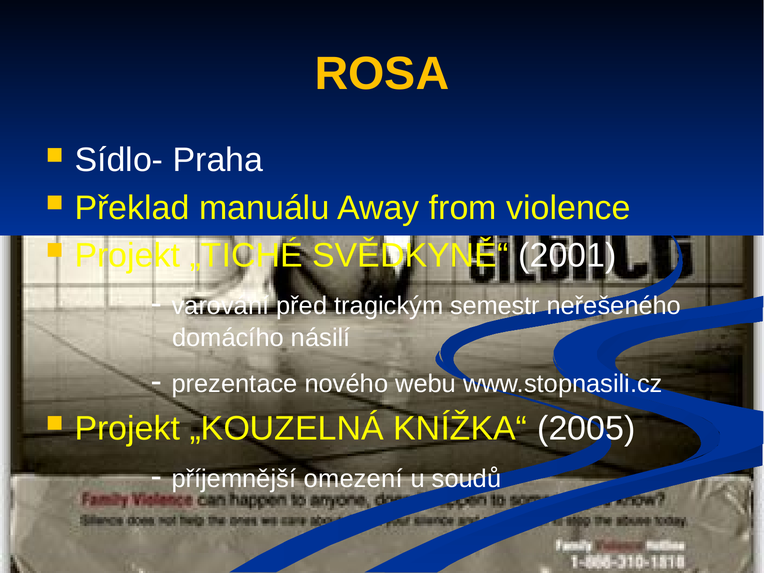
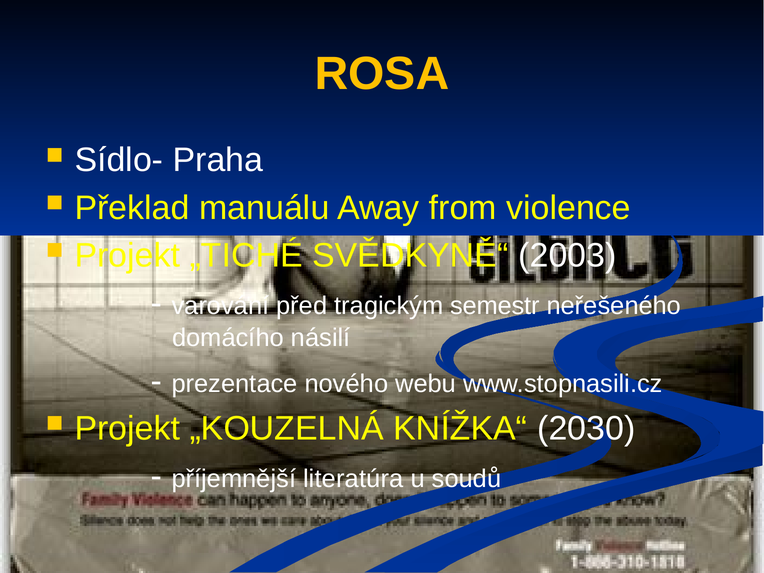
2001: 2001 -> 2003
2005: 2005 -> 2030
omezení: omezení -> literatúra
